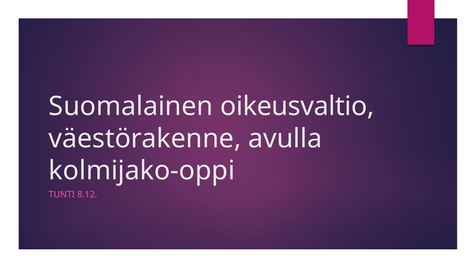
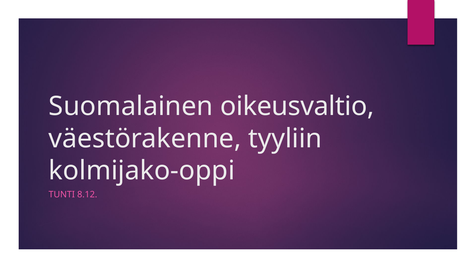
avulla: avulla -> tyyliin
